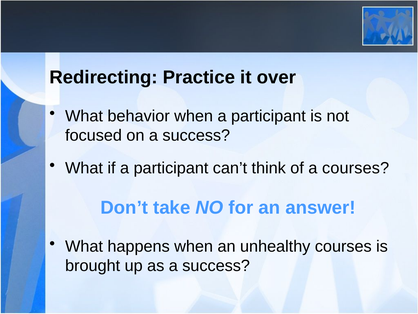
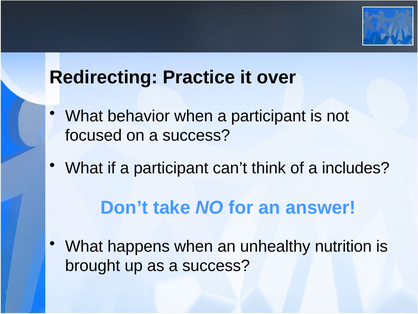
a courses: courses -> includes
unhealthy courses: courses -> nutrition
